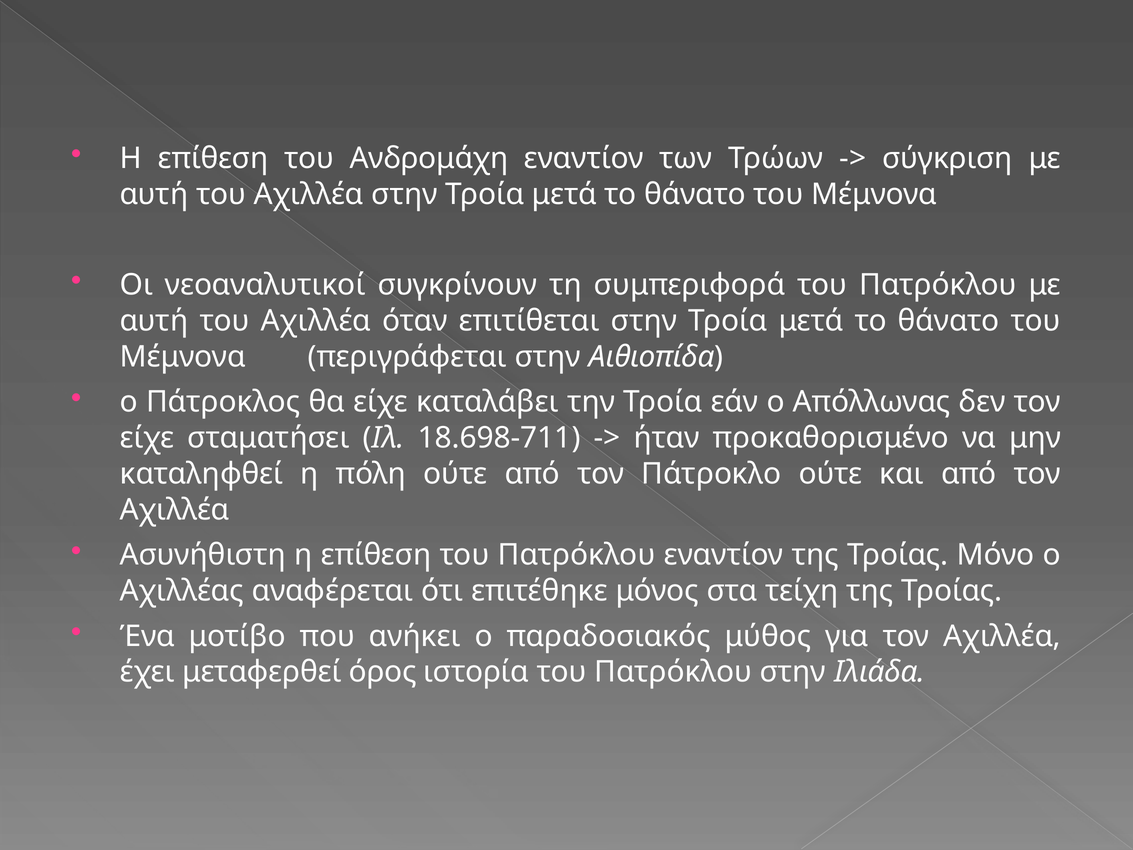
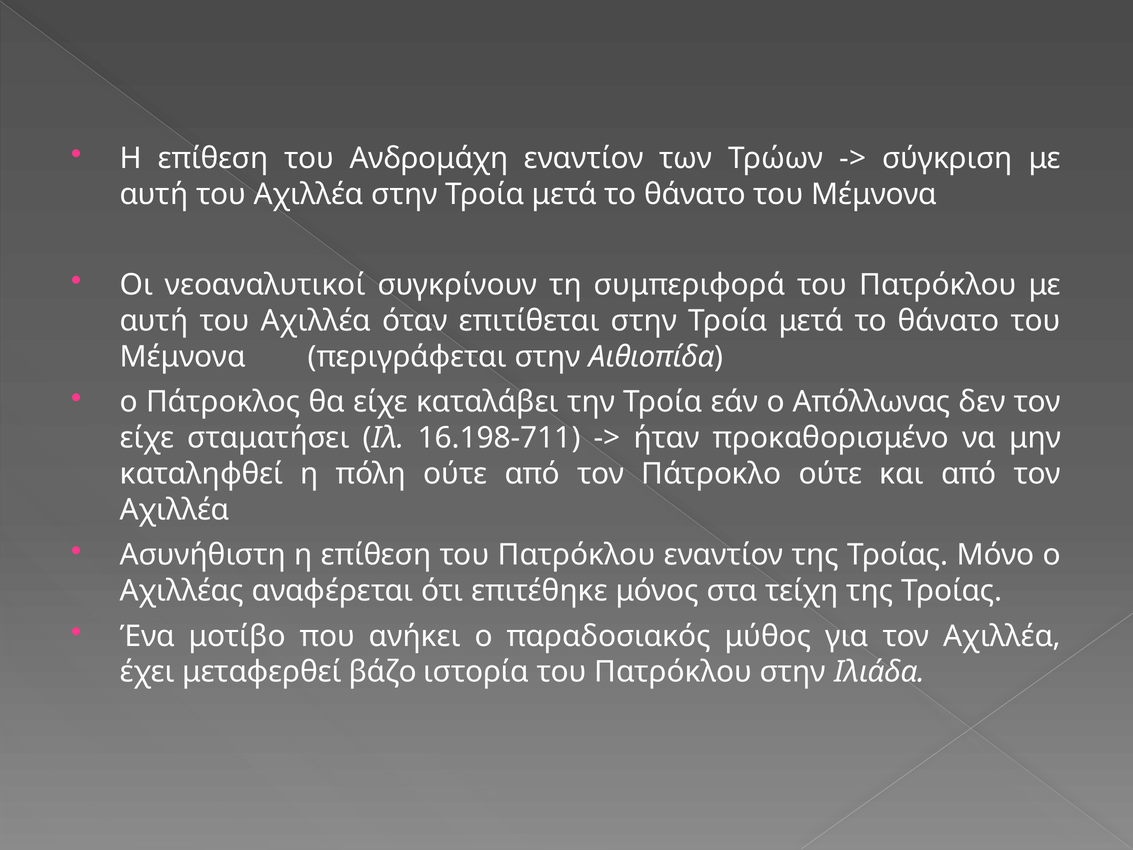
18.698-711: 18.698-711 -> 16.198-711
όρος: όρος -> βάζο
